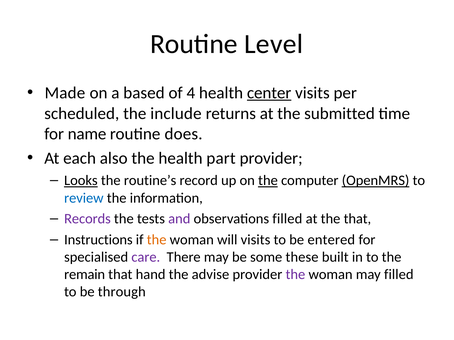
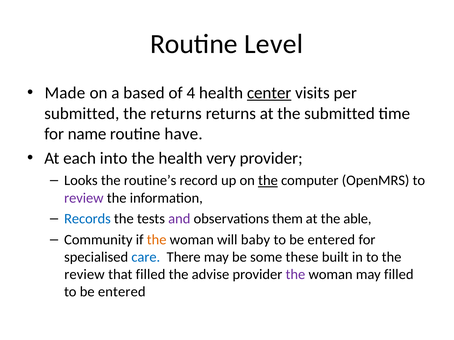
scheduled at (82, 114): scheduled -> submitted
the include: include -> returns
does: does -> have
also: also -> into
part: part -> very
Looks underline: present -> none
OpenMRS underline: present -> none
review at (84, 198) colour: blue -> purple
Records colour: purple -> blue
observations filled: filled -> them
the that: that -> able
Instructions: Instructions -> Community
will visits: visits -> baby
care colour: purple -> blue
remain at (85, 275): remain -> review
that hand: hand -> filled
through at (122, 292): through -> entered
